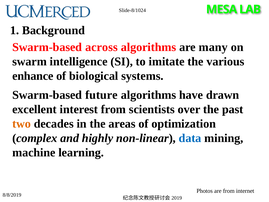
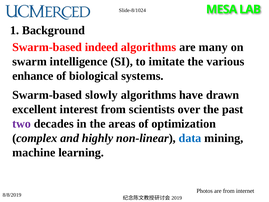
across: across -> indeed
future: future -> slowly
two colour: orange -> purple
